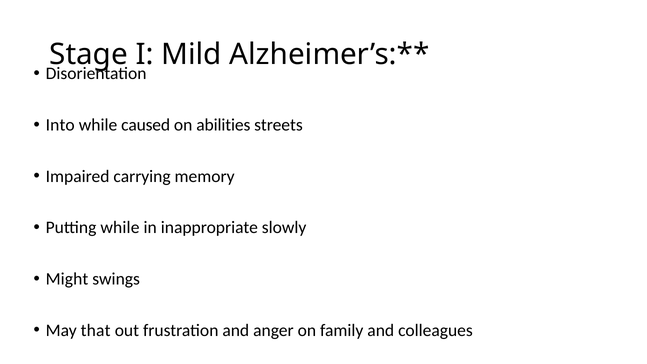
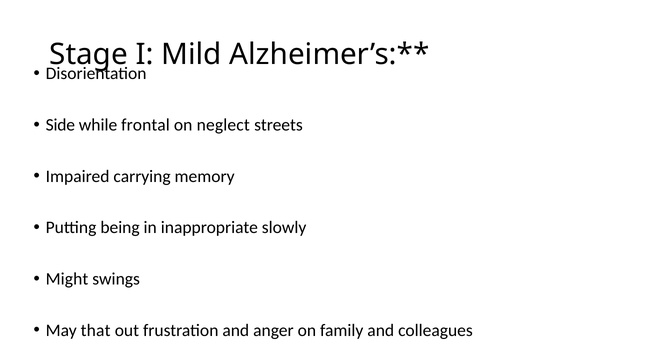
Into: Into -> Side
caused: caused -> frontal
abilities: abilities -> neglect
Putting while: while -> being
